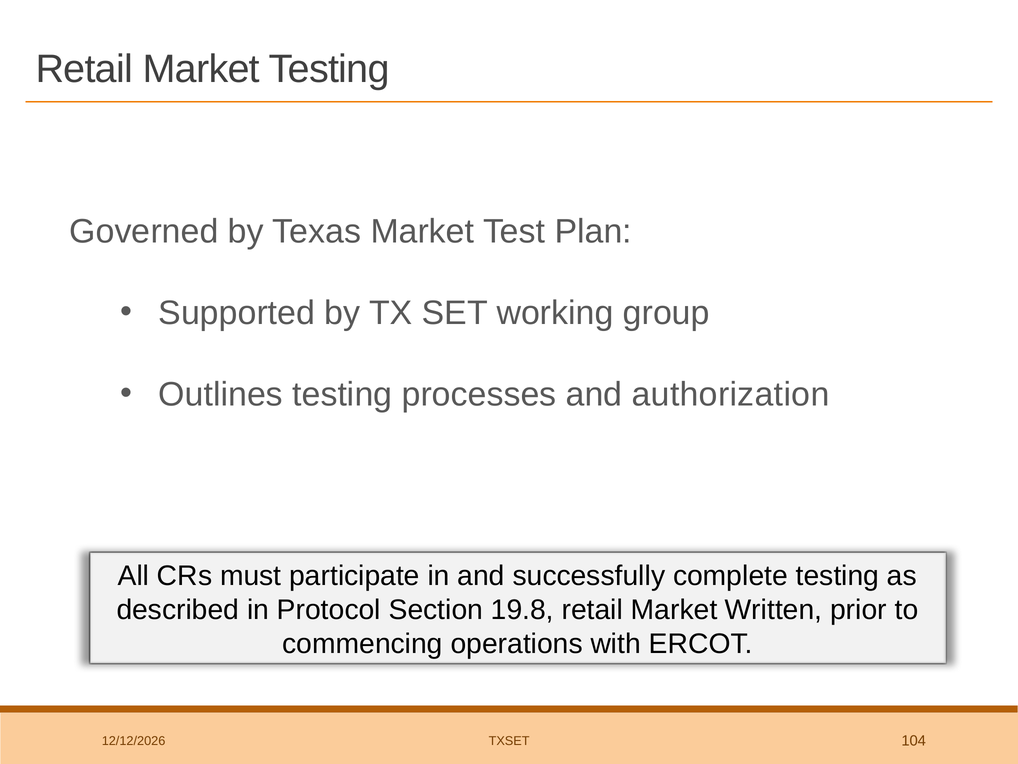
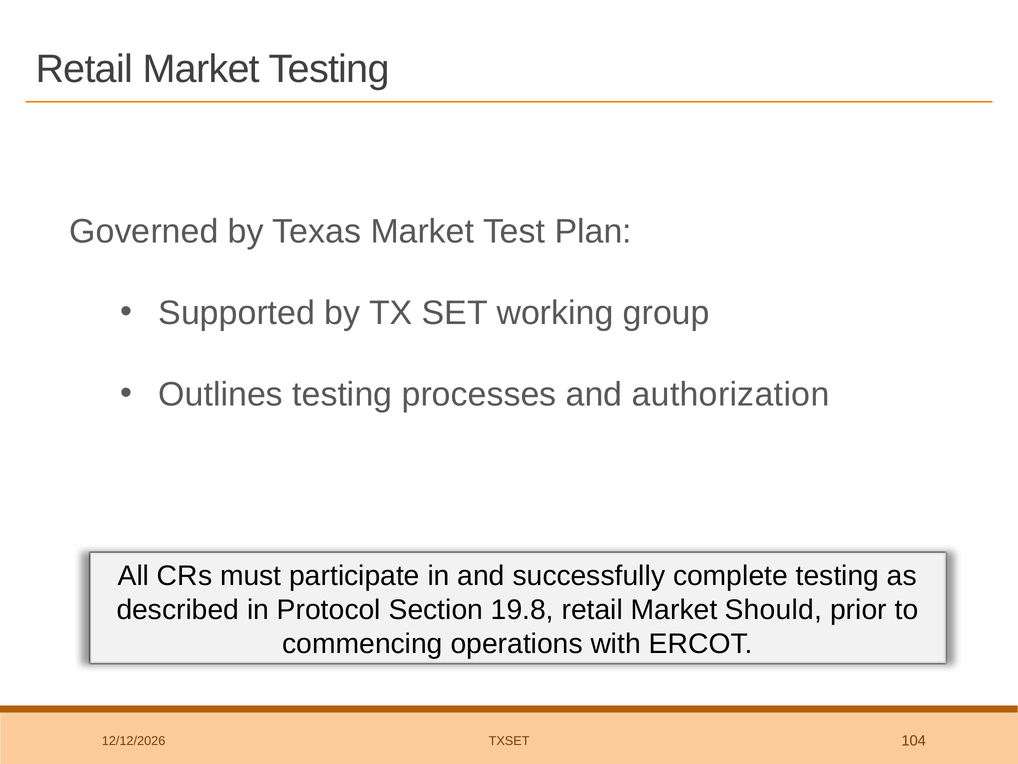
Written: Written -> Should
